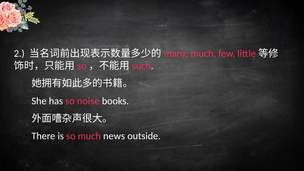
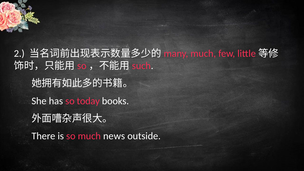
noise: noise -> today
